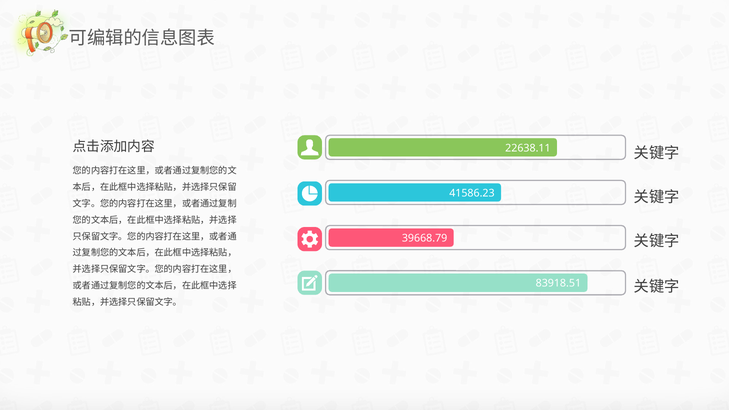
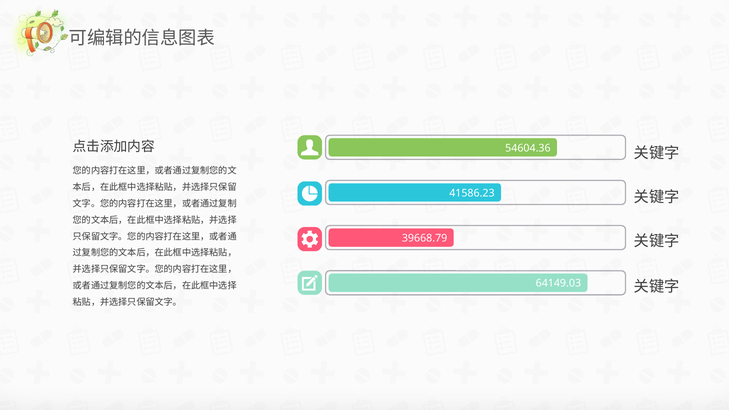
22638.11: 22638.11 -> 54604.36
83918.51: 83918.51 -> 64149.03
